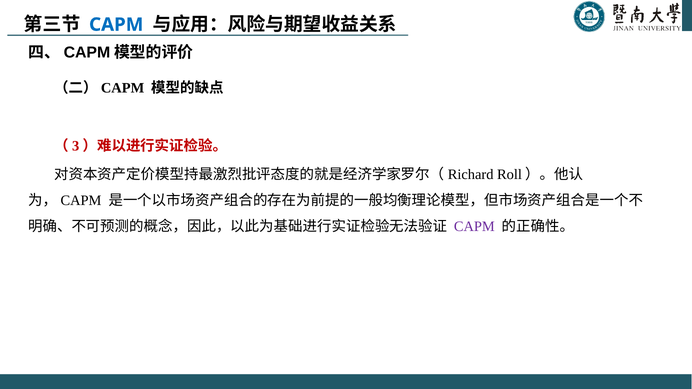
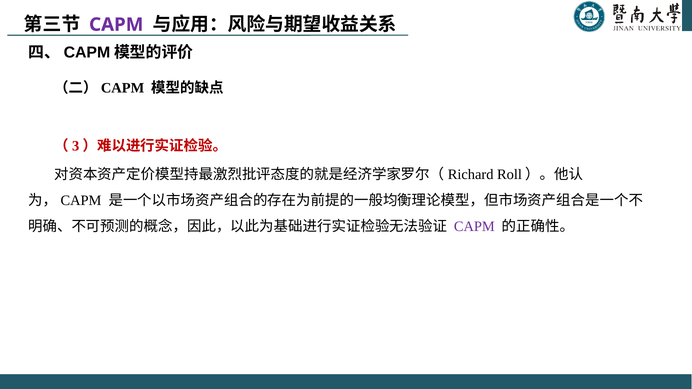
CAPM at (116, 25) colour: blue -> purple
